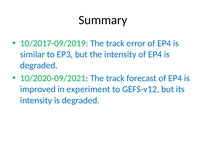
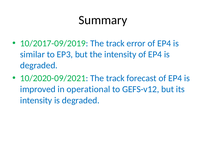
experiment: experiment -> operational
